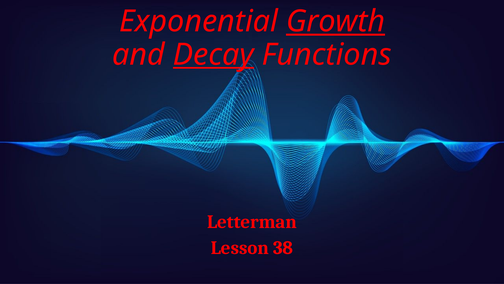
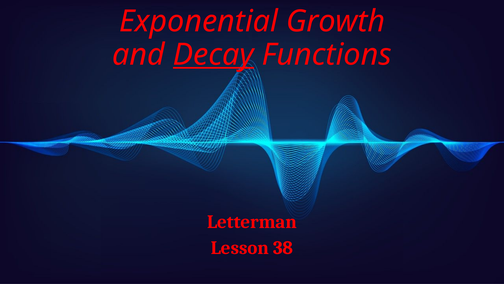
Growth underline: present -> none
